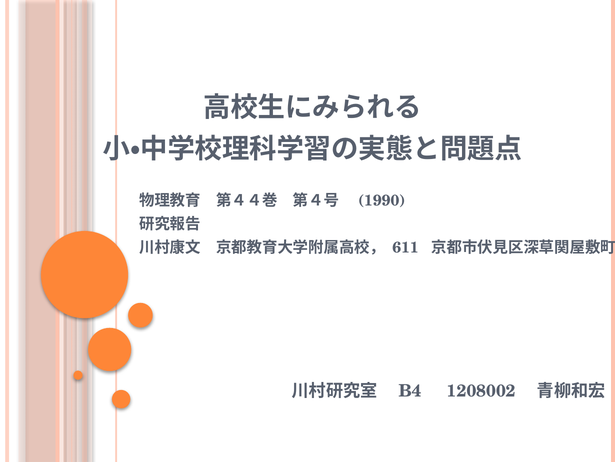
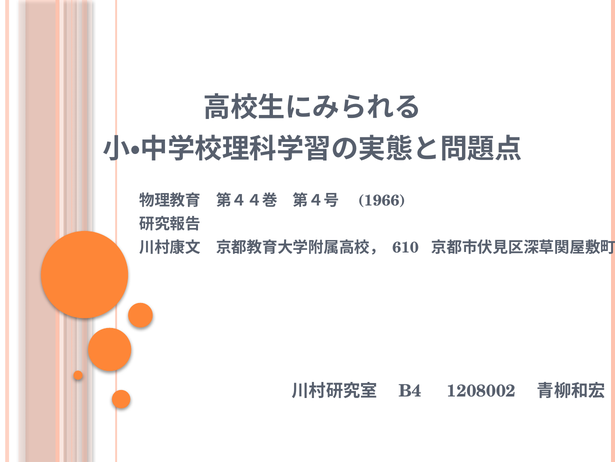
1990: 1990 -> 1966
611: 611 -> 610
